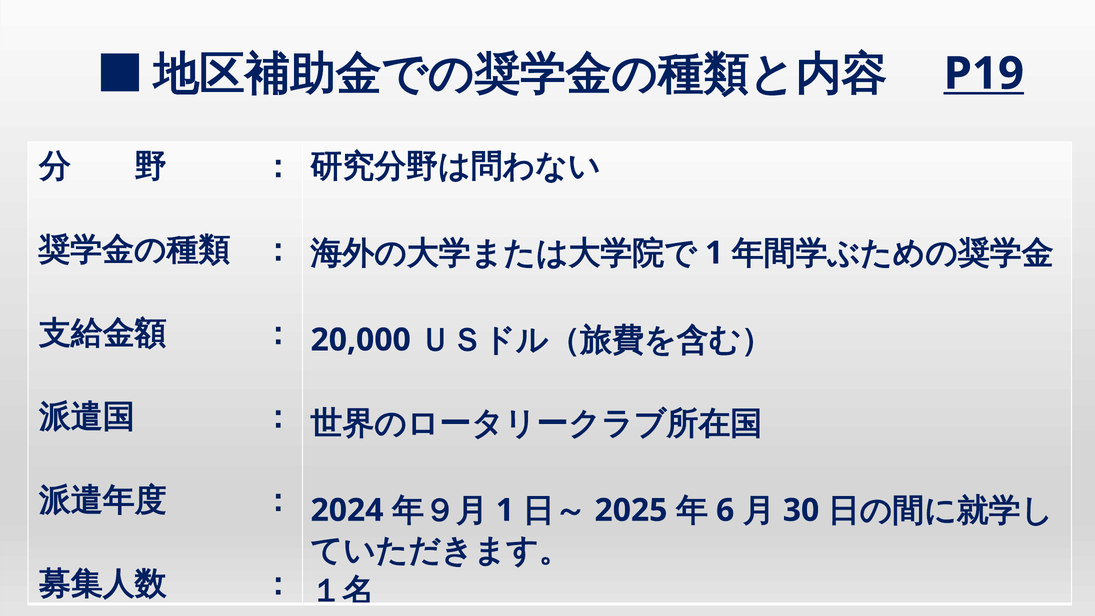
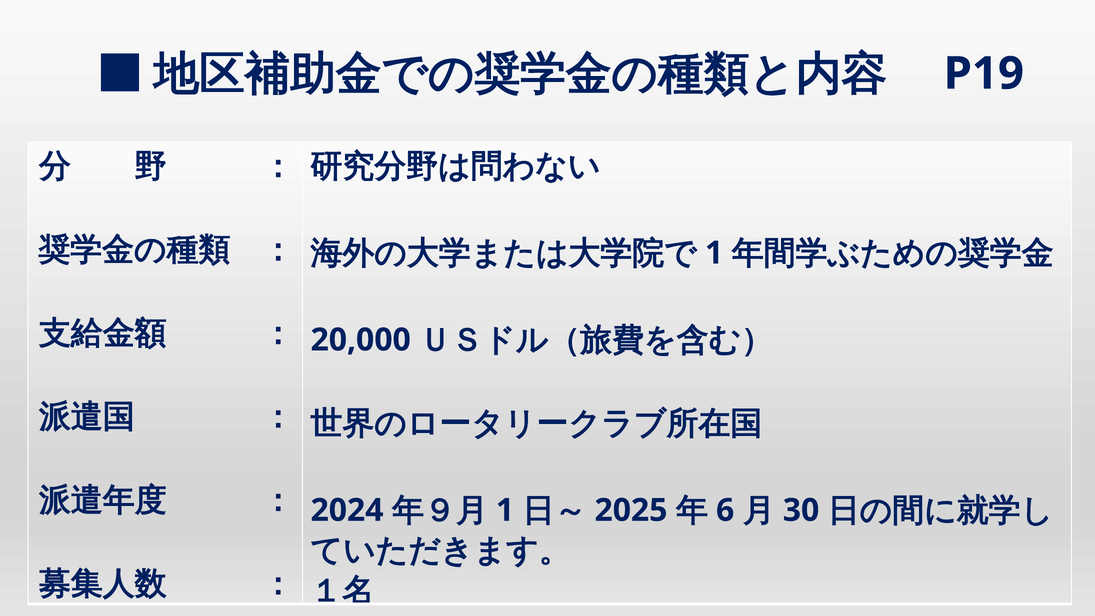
P19 underline: present -> none
